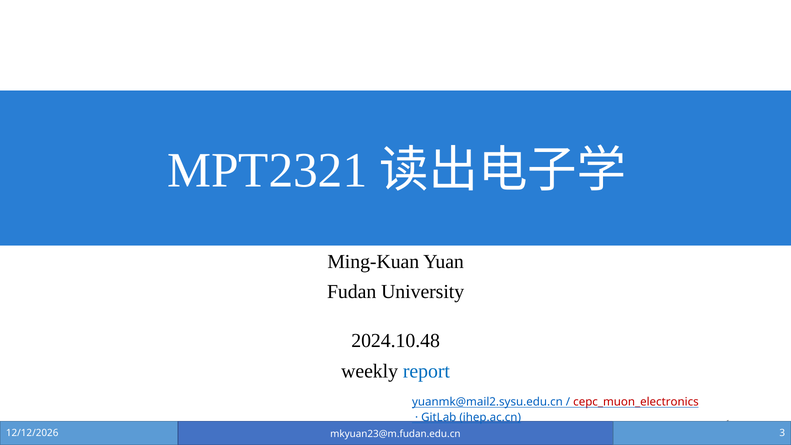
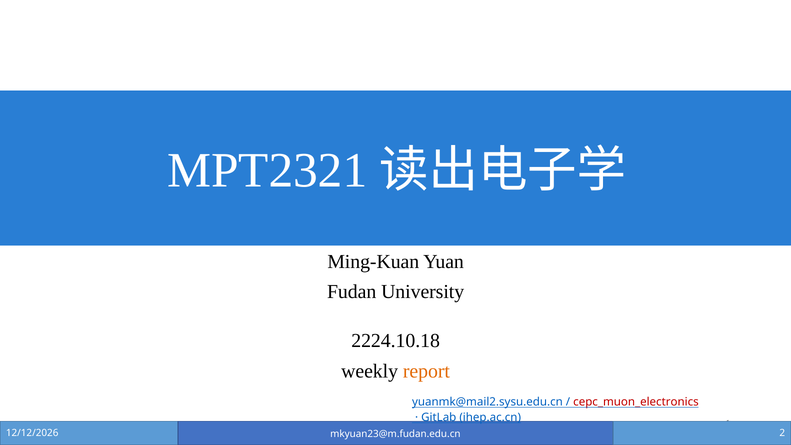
2024.10.48: 2024.10.48 -> 2224.10.18
report colour: blue -> orange
3: 3 -> 2
